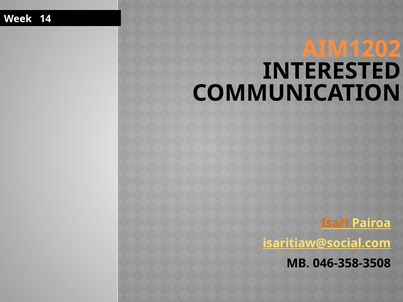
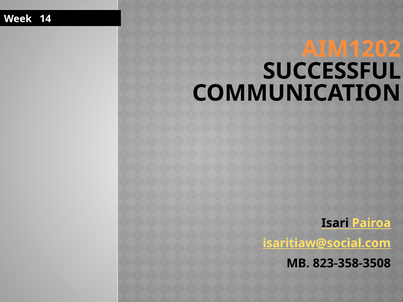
INTERESTED: INTERESTED -> SUCCESSFUL
Isari colour: orange -> black
046-358-3508: 046-358-3508 -> 823-358-3508
